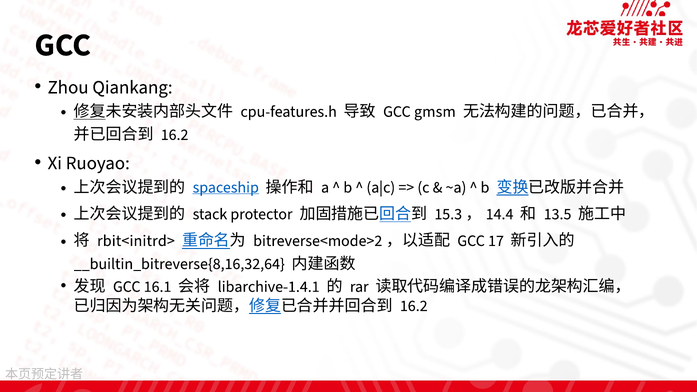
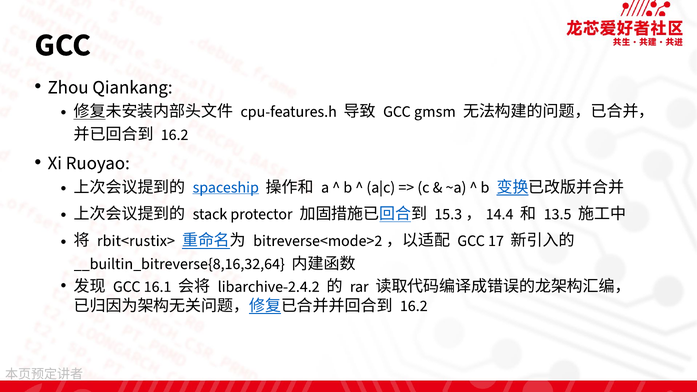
rbit<initrd>: rbit<initrd> -> rbit<rustix>
libarchive-1.4.1: libarchive-1.4.1 -> libarchive-2.4.2
